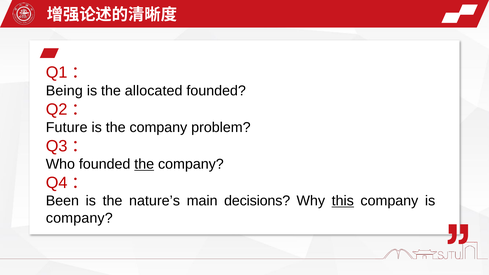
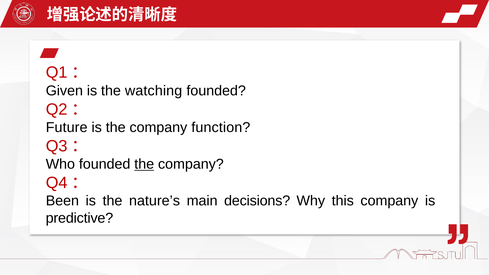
Being: Being -> Given
allocated: allocated -> watching
problem: problem -> function
this underline: present -> none
company at (79, 218): company -> predictive
